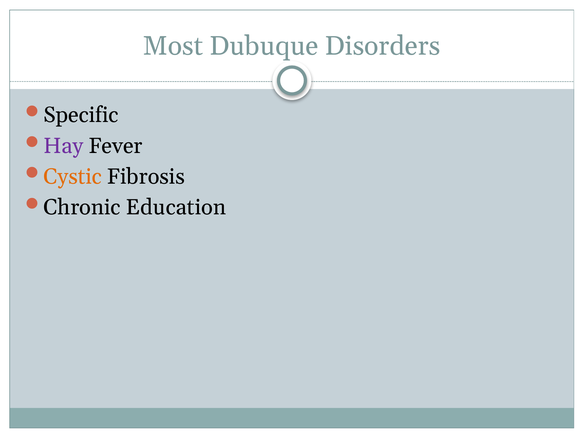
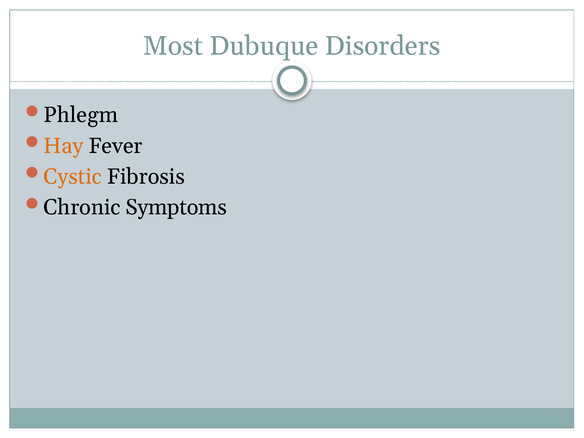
Specific: Specific -> Phlegm
Hay colour: purple -> orange
Education: Education -> Symptoms
